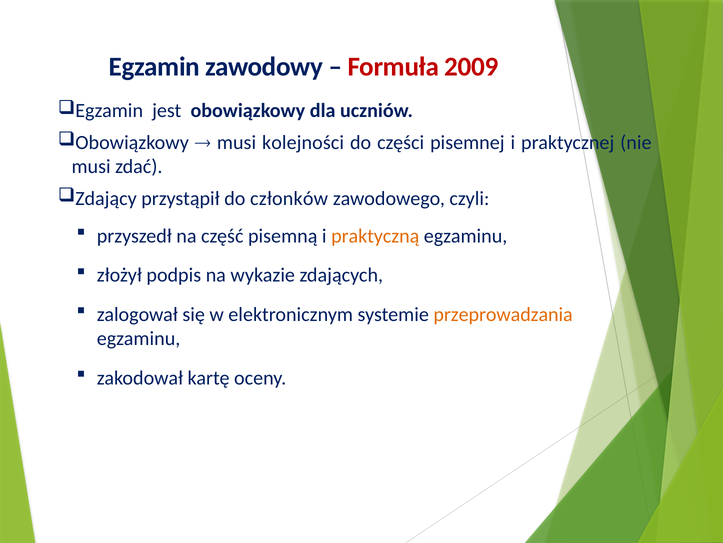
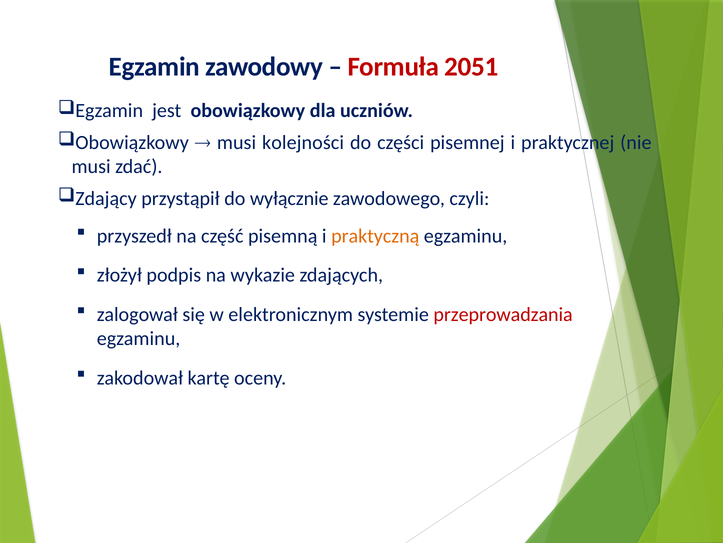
2009: 2009 -> 2051
członków: członków -> wyłącznie
przeprowadzania colour: orange -> red
